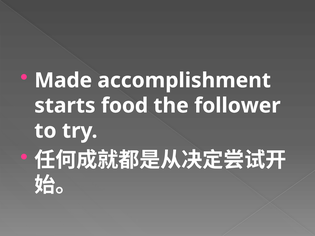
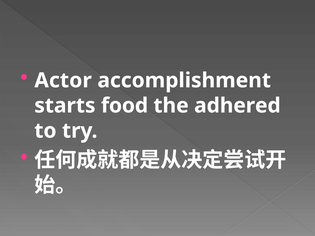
Made: Made -> Actor
follower: follower -> adhered
